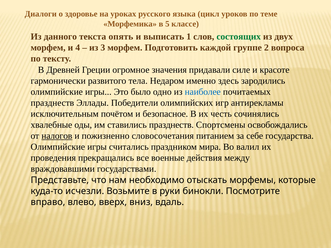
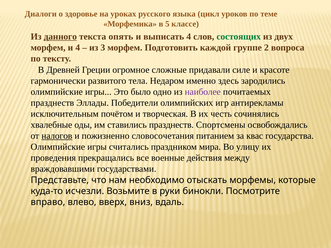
данного underline: none -> present
выписать 1: 1 -> 4
значения: значения -> сложные
наиболее colour: blue -> purple
безопасное: безопасное -> творческая
себе: себе -> квас
валил: валил -> улицу
